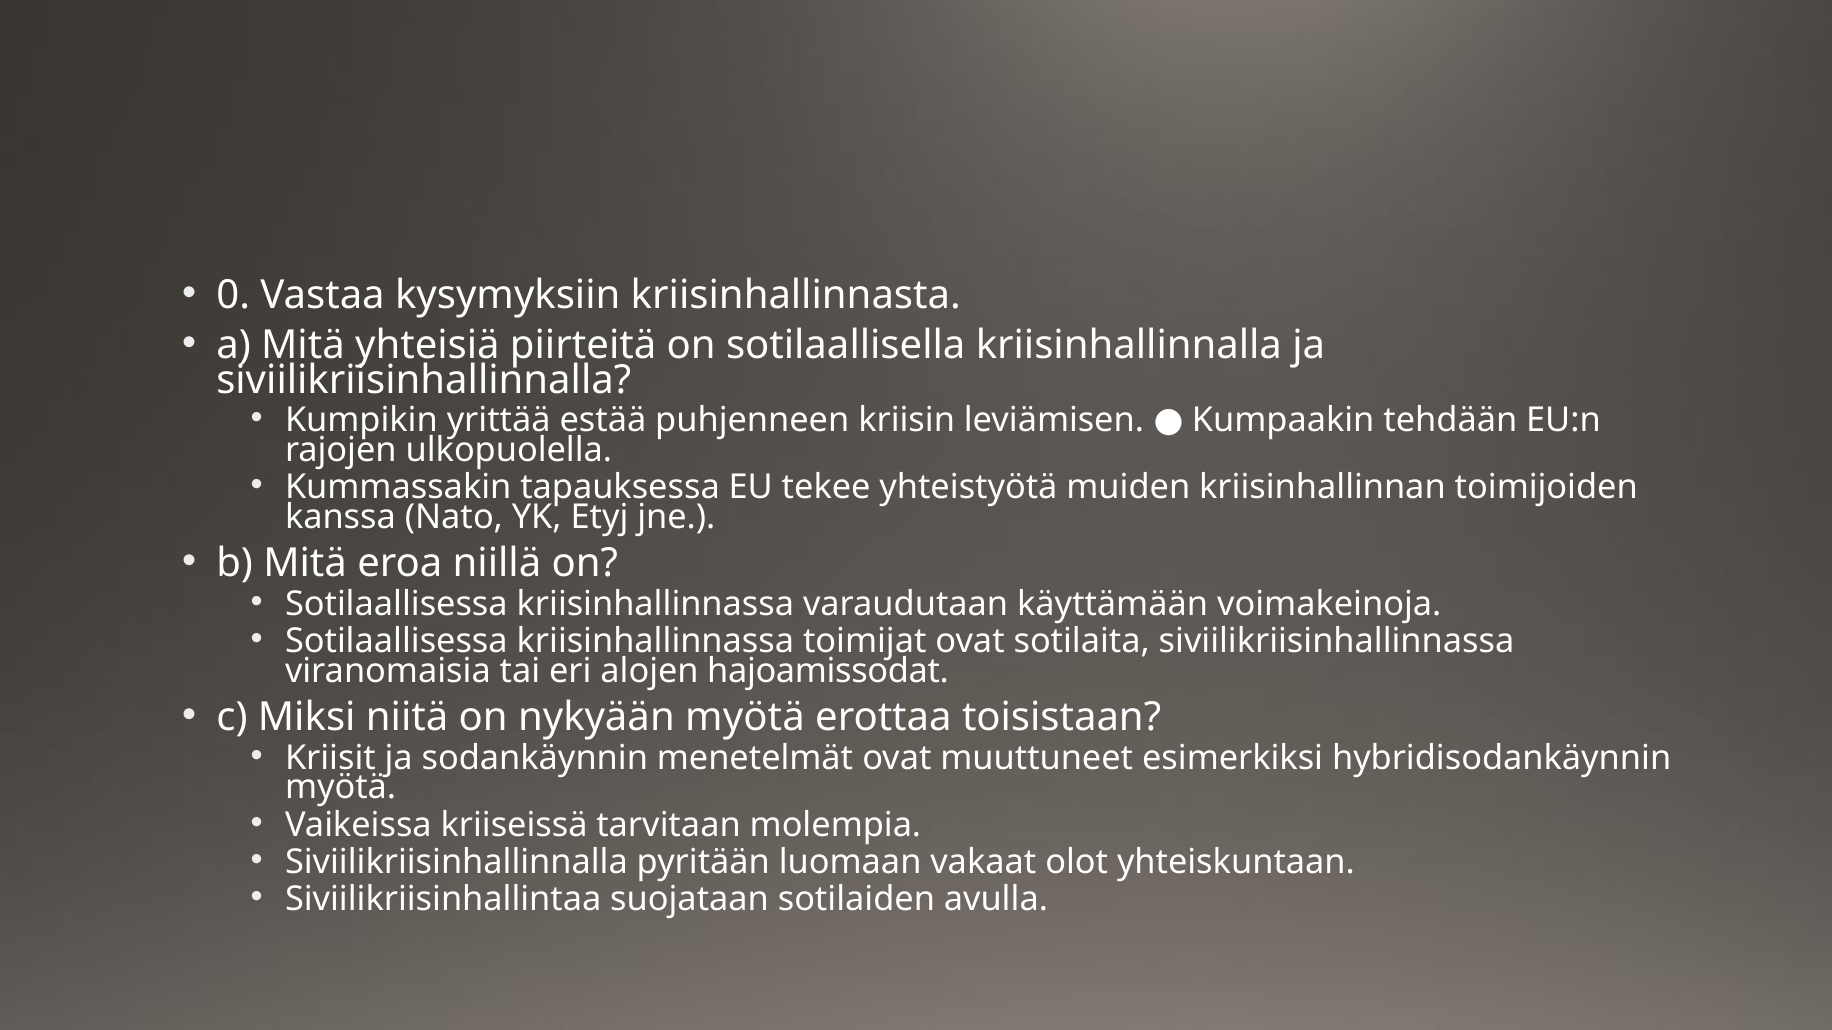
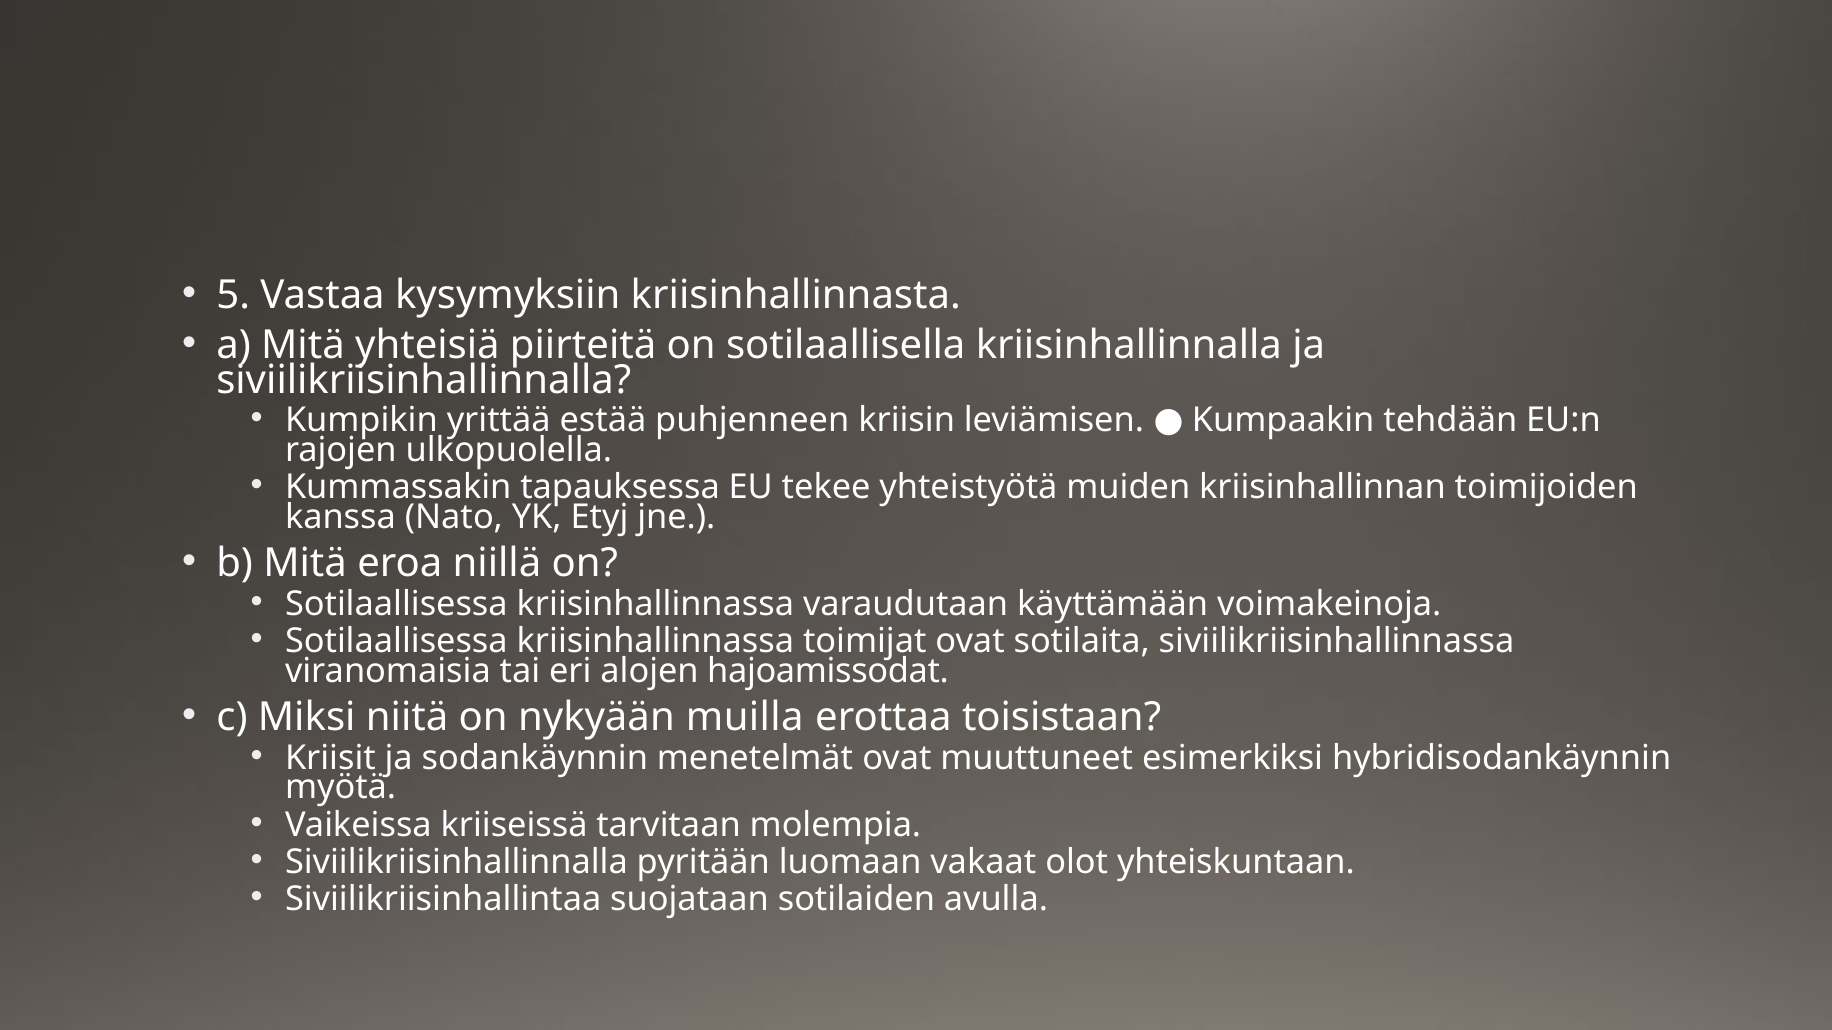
0: 0 -> 5
nykyään myötä: myötä -> muilla
